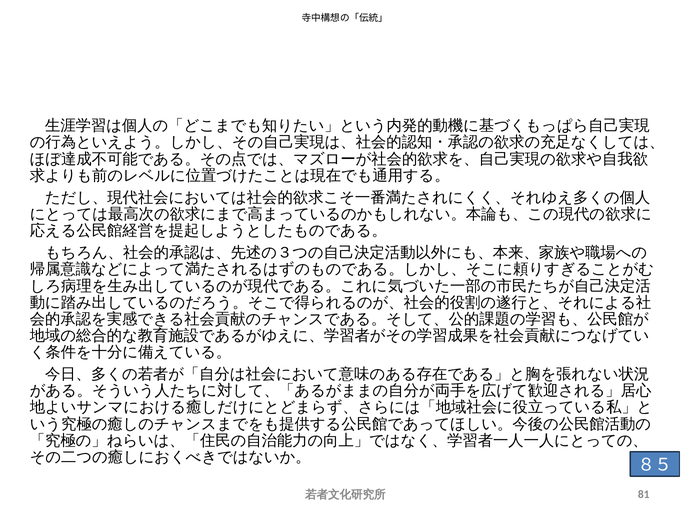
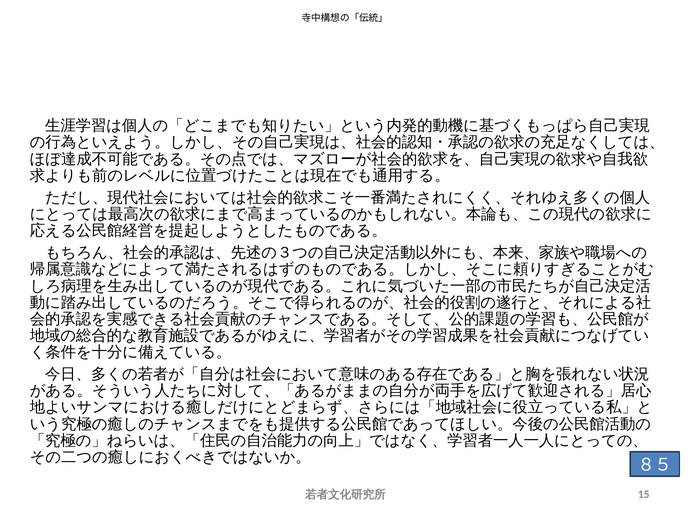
81: 81 -> 15
